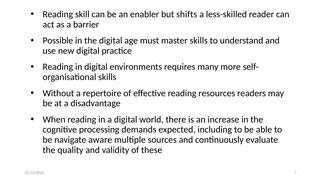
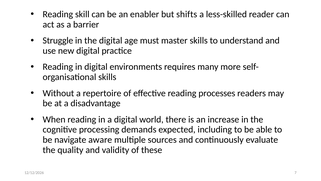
Possible: Possible -> Struggle
resources: resources -> processes
